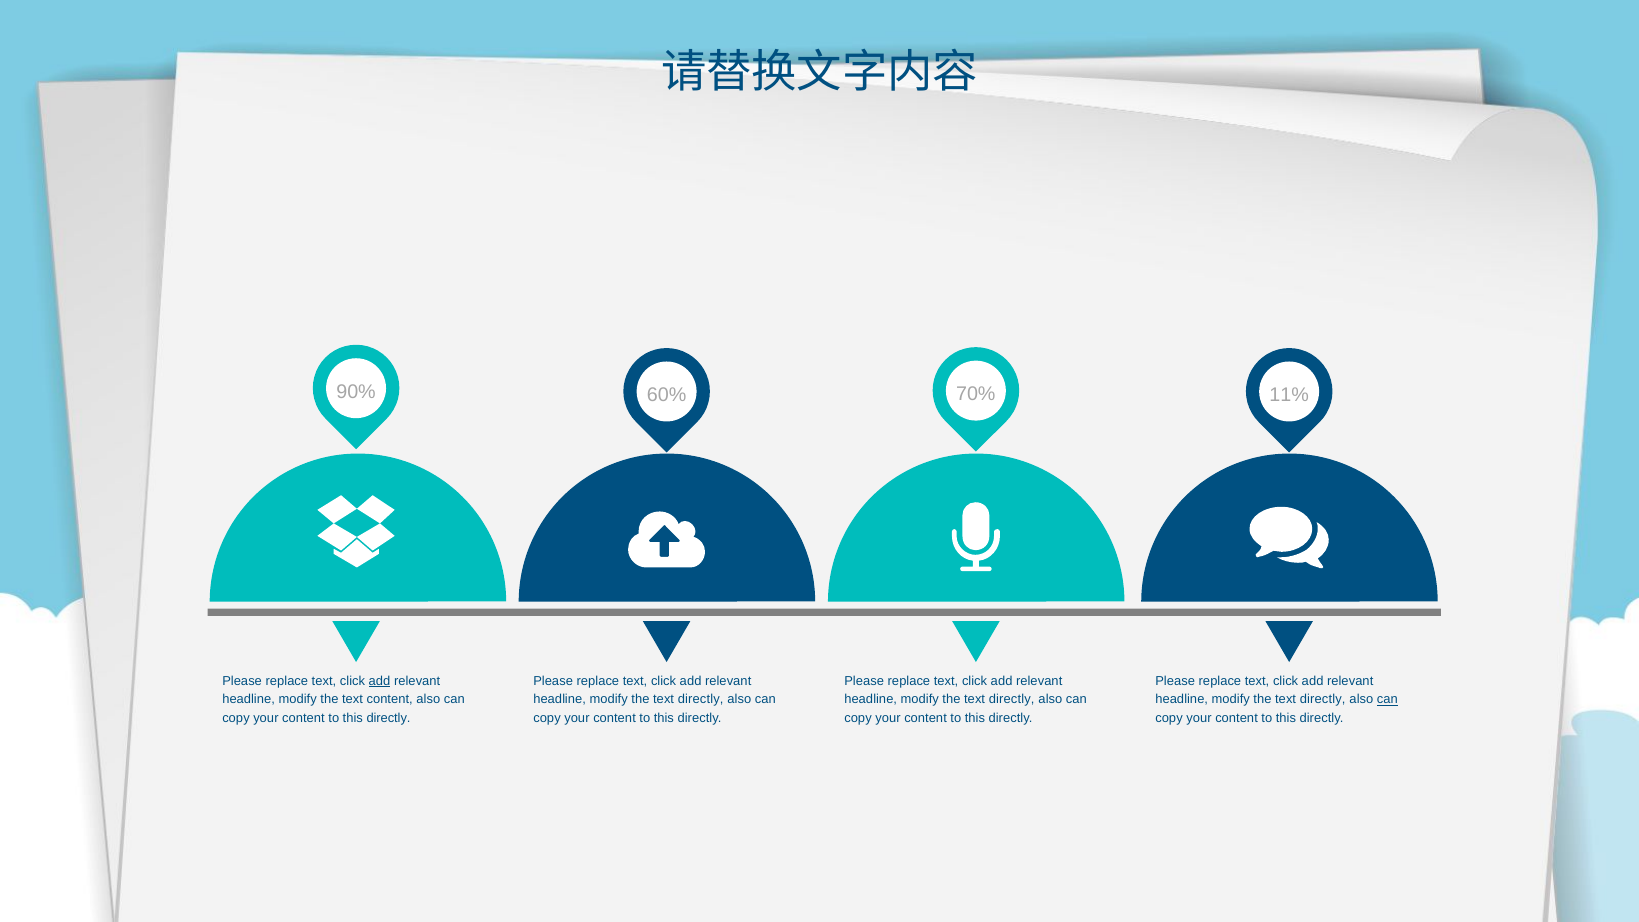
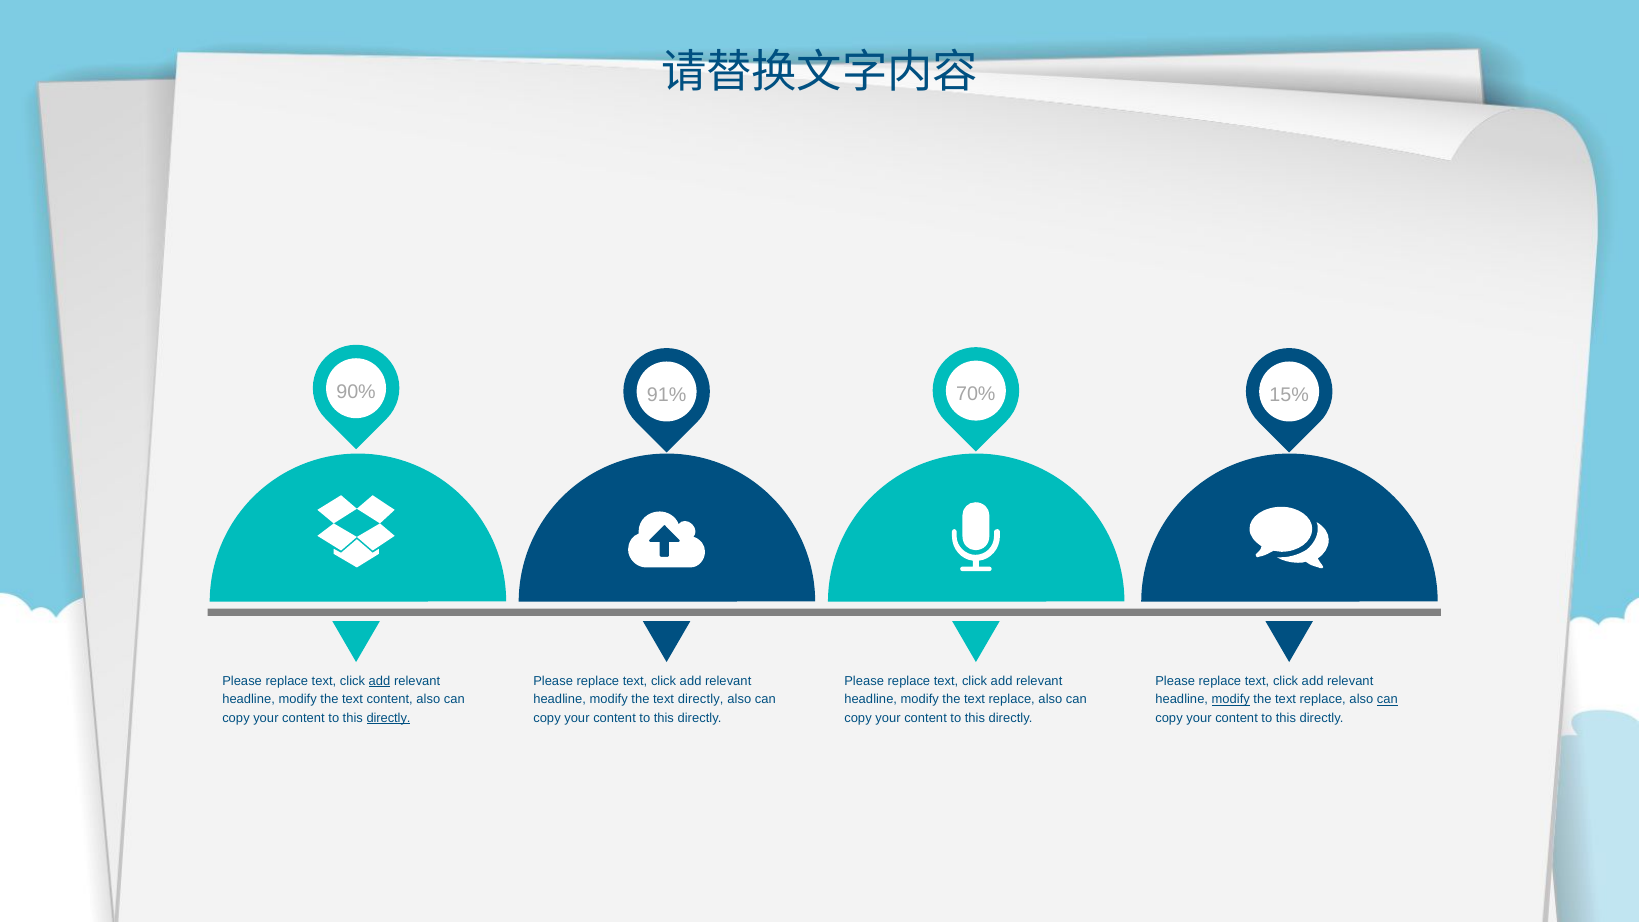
60%: 60% -> 91%
11%: 11% -> 15%
directly at (1012, 699): directly -> replace
modify at (1231, 699) underline: none -> present
directly at (1323, 699): directly -> replace
directly at (389, 718) underline: none -> present
